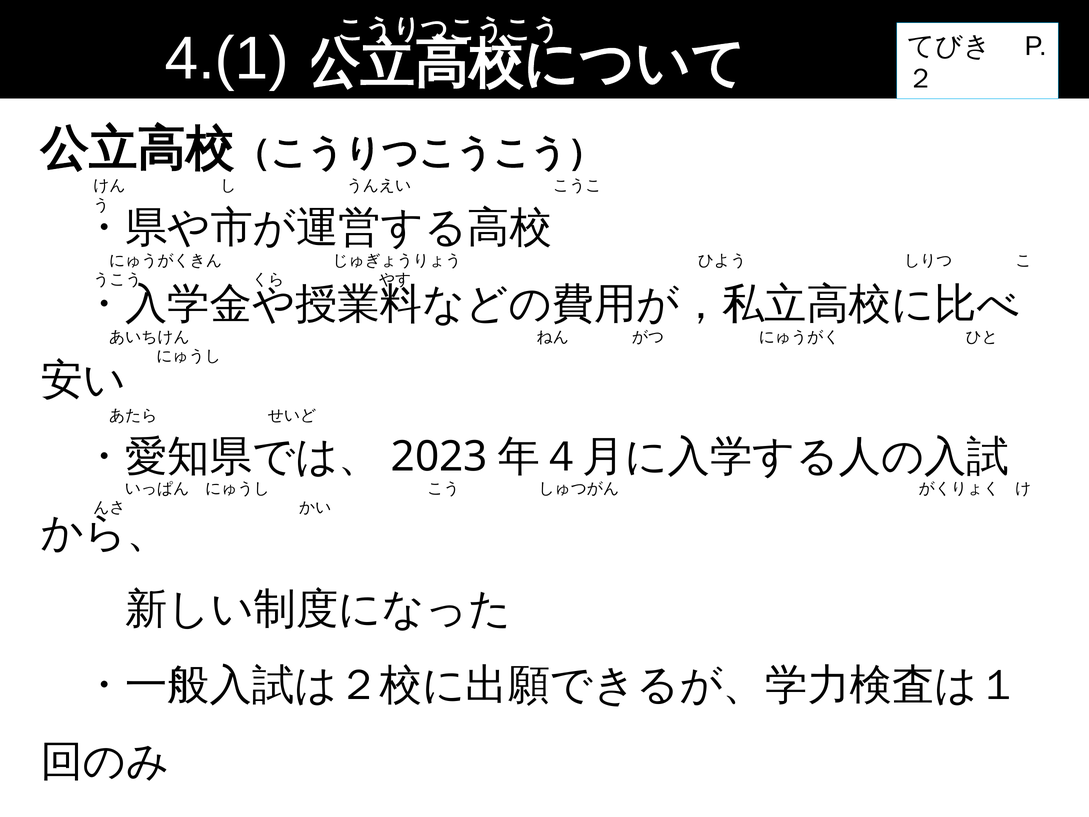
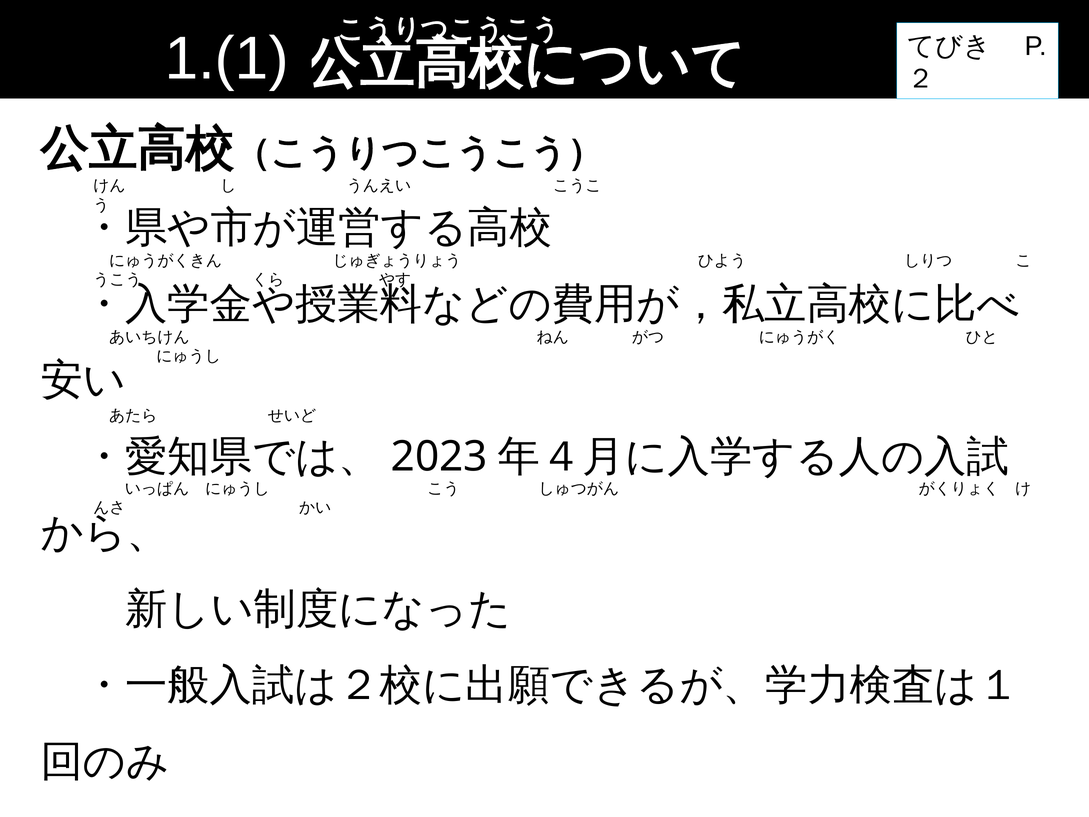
4.(1: 4.(1 -> 1.(1
